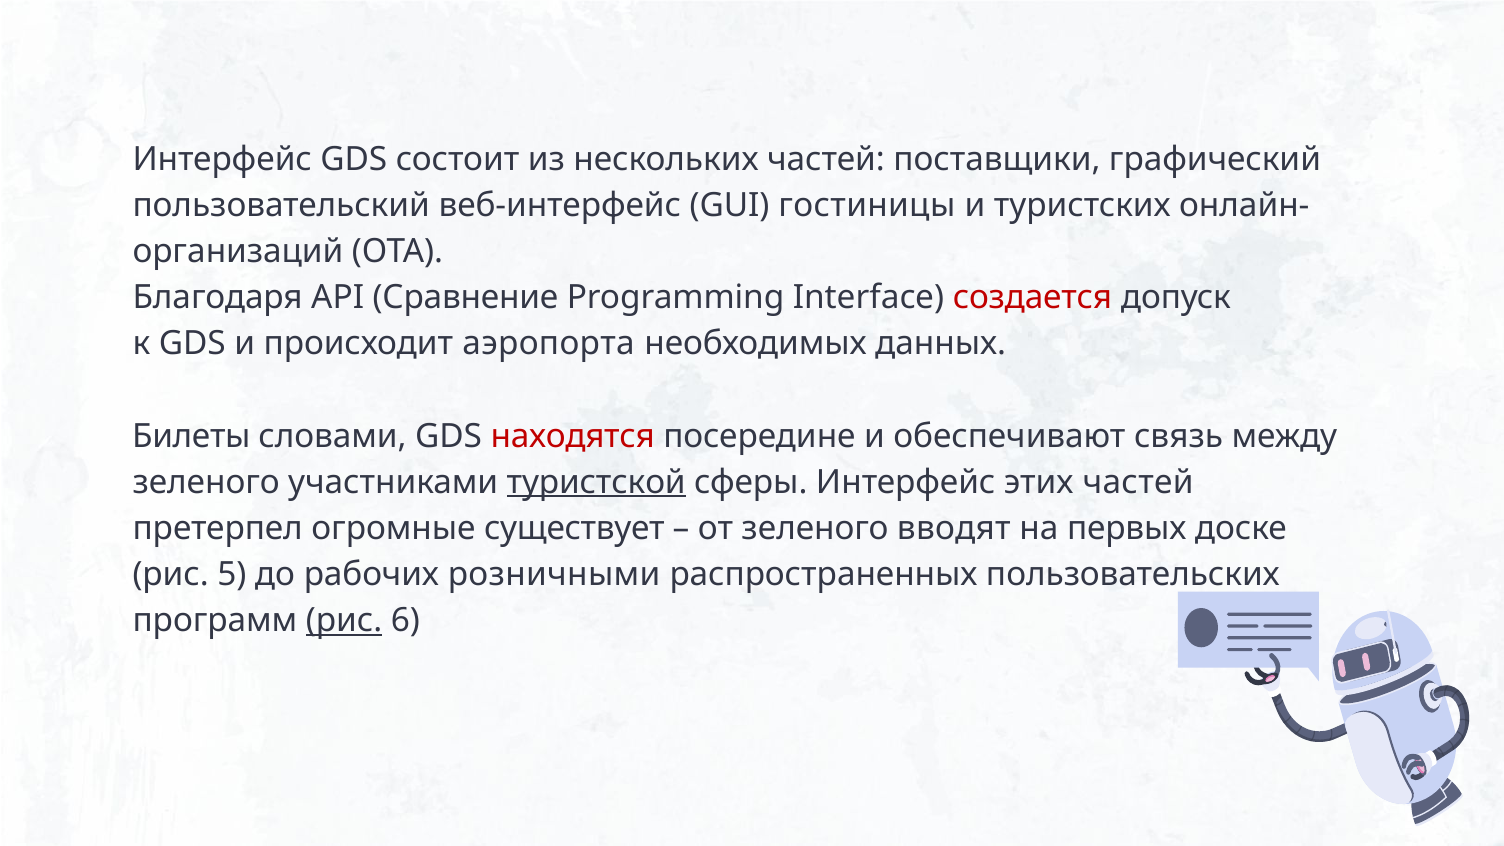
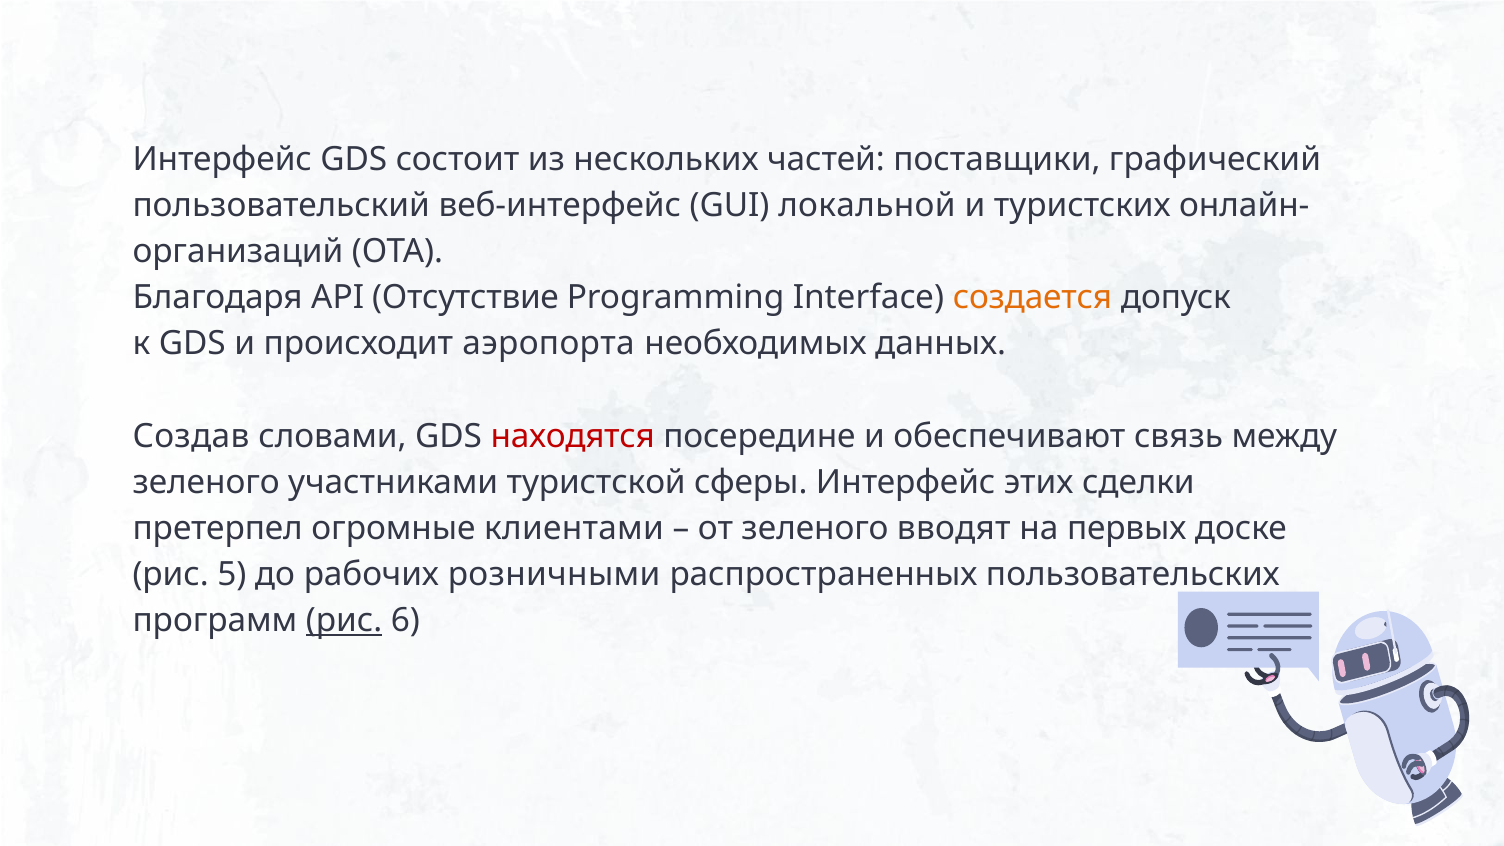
гостиницы: гостиницы -> локальной
Сравнение: Сравнение -> Отсутствие
создается colour: red -> orange
Билеты: Билеты -> Создав
туристской underline: present -> none
этих частей: частей -> сделки
существует: существует -> клиентами
